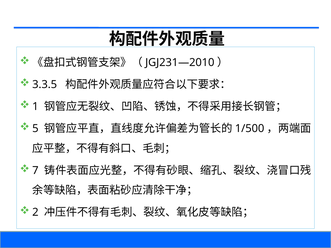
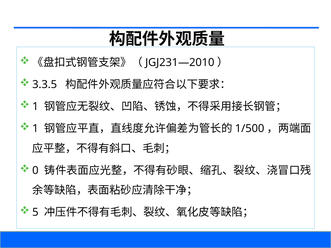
5 at (35, 129): 5 -> 1
7: 7 -> 0
2: 2 -> 5
